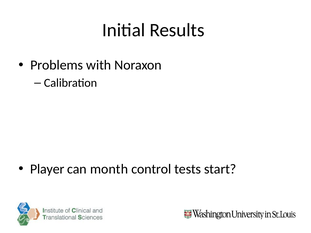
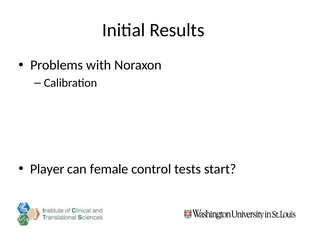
month: month -> female
